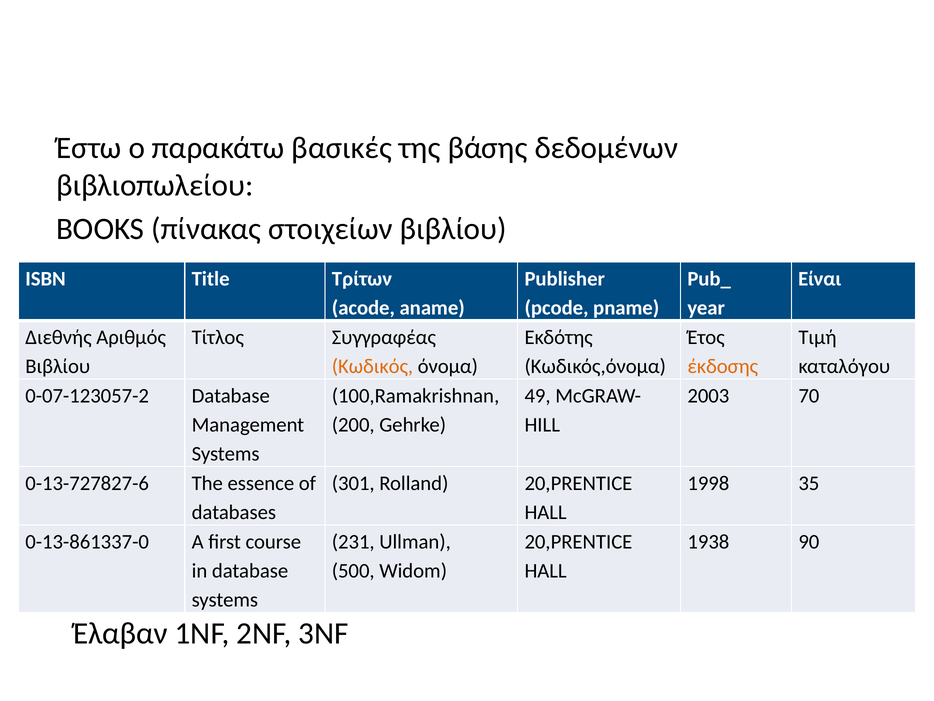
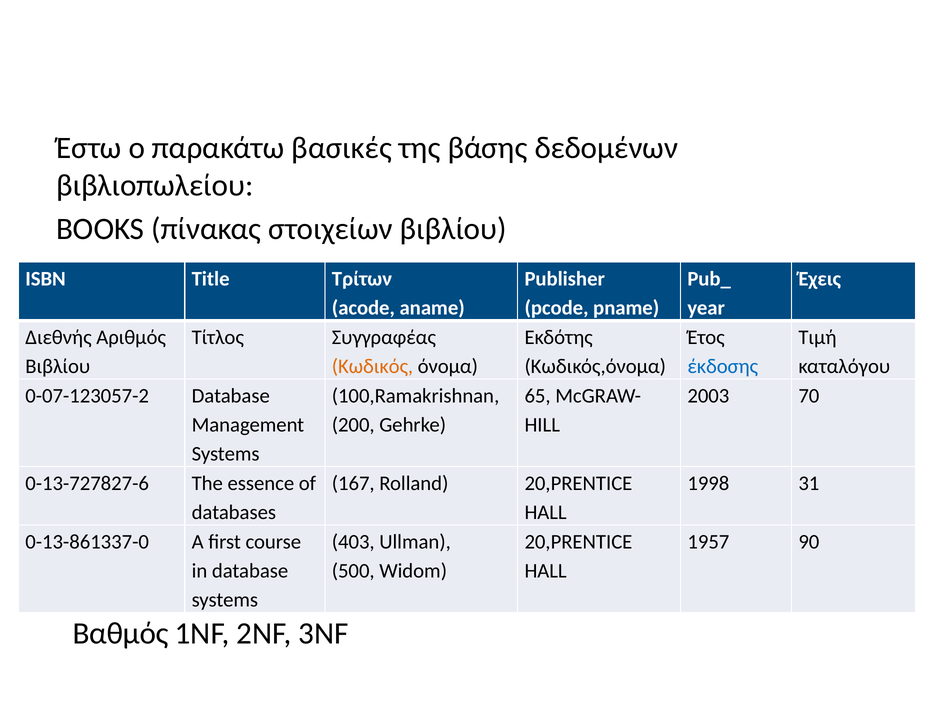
Είναι: Είναι -> Έχεις
έκδοσης colour: orange -> blue
49: 49 -> 65
301: 301 -> 167
35: 35 -> 31
231: 231 -> 403
1938: 1938 -> 1957
Έλαβαν: Έλαβαν -> Βαθμός
